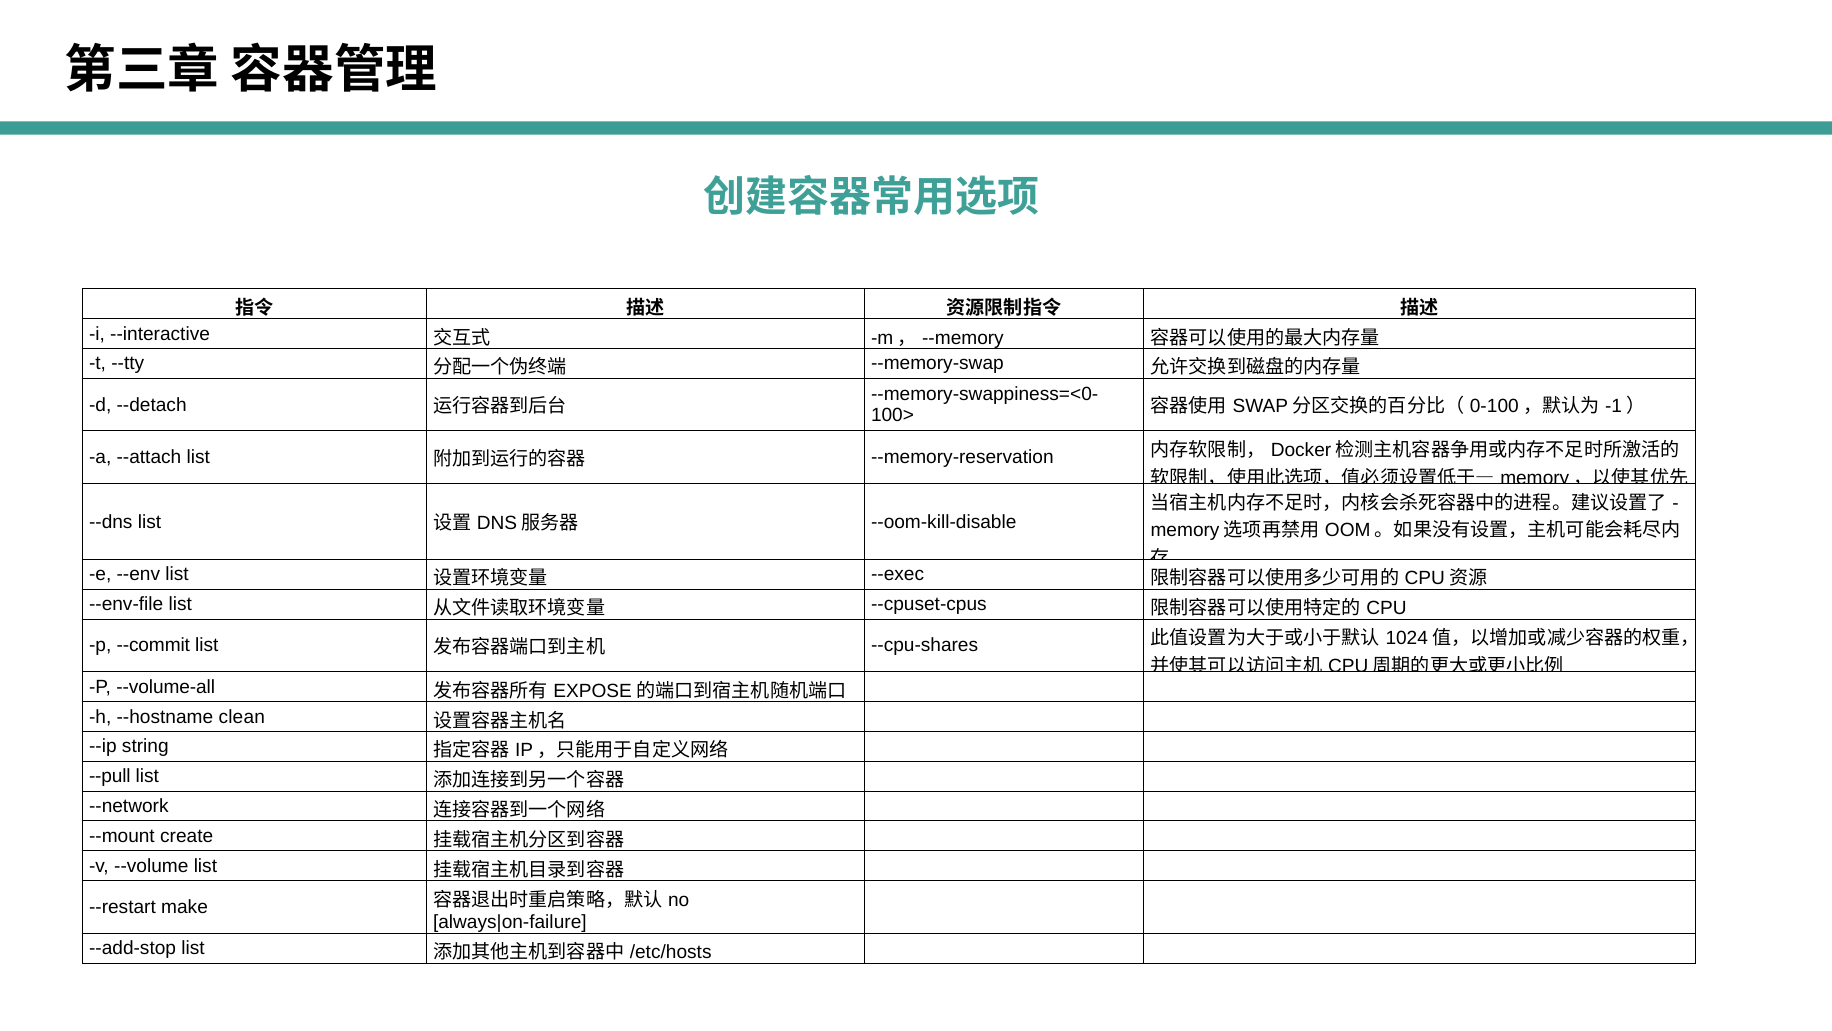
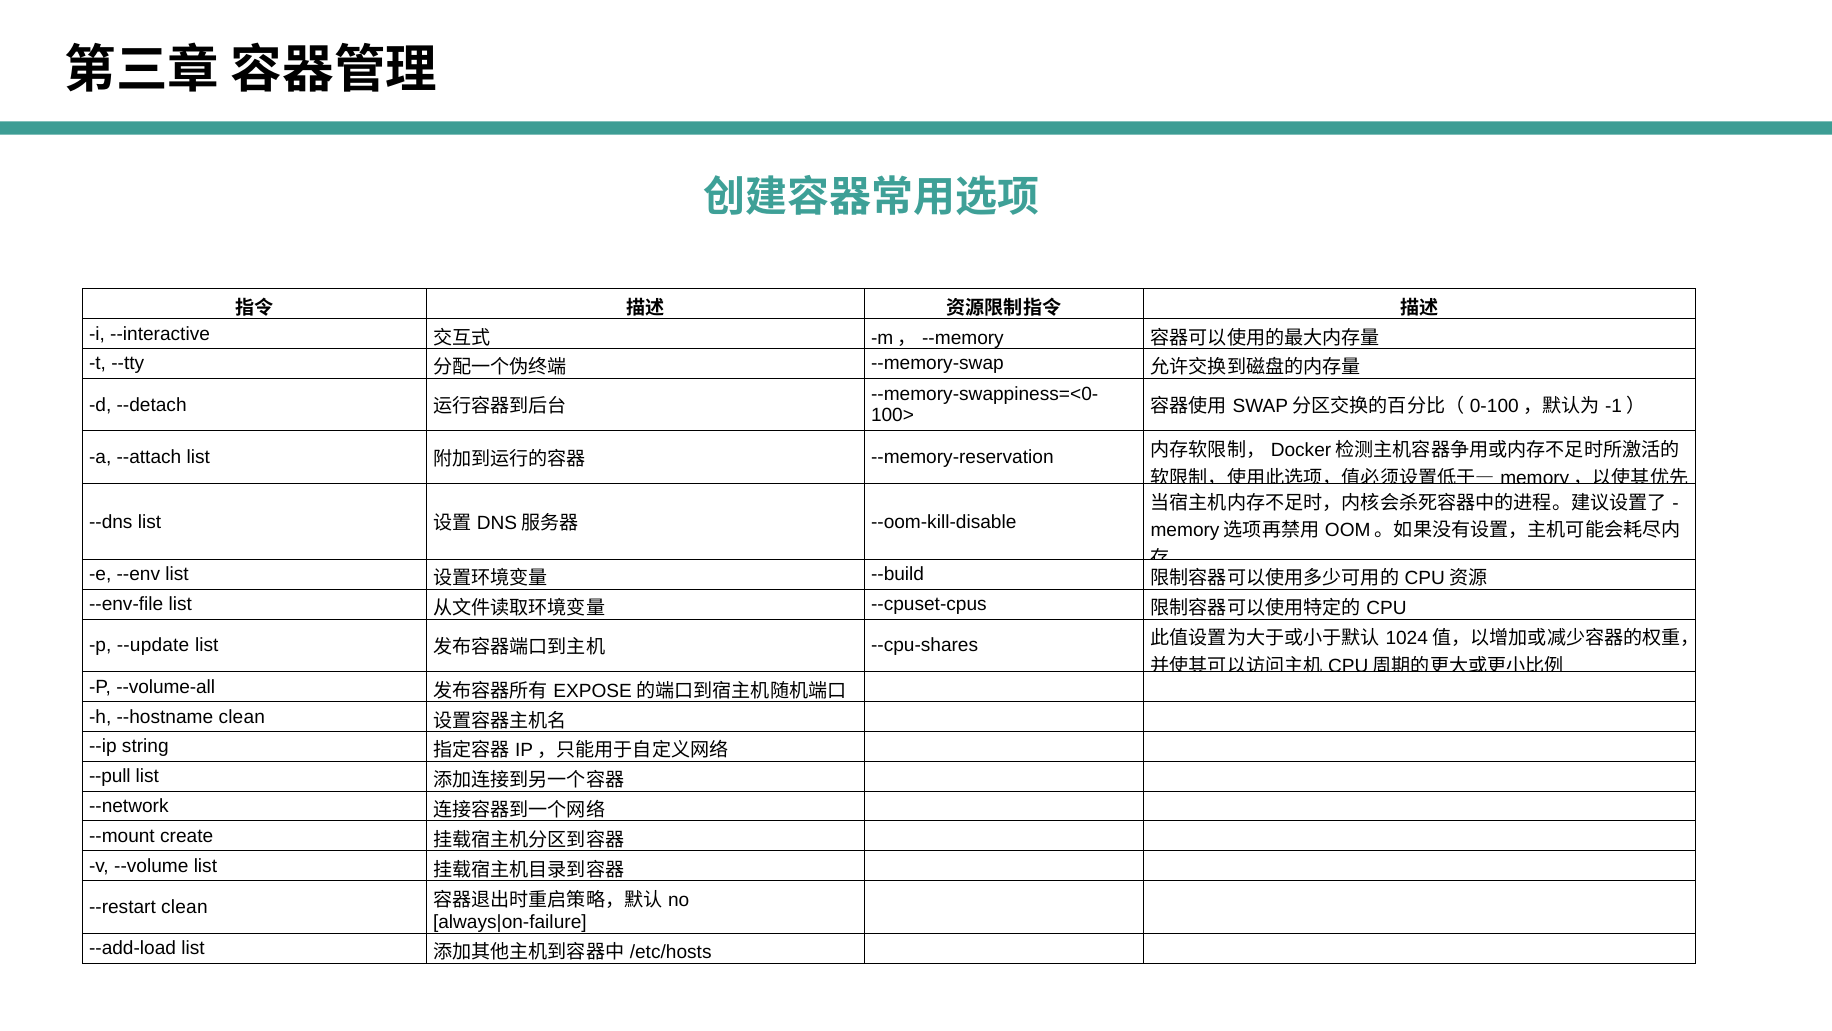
--exec: --exec -> --build
--commit: --commit -> --update
--restart make: make -> clean
--add-stop: --add-stop -> --add-load
